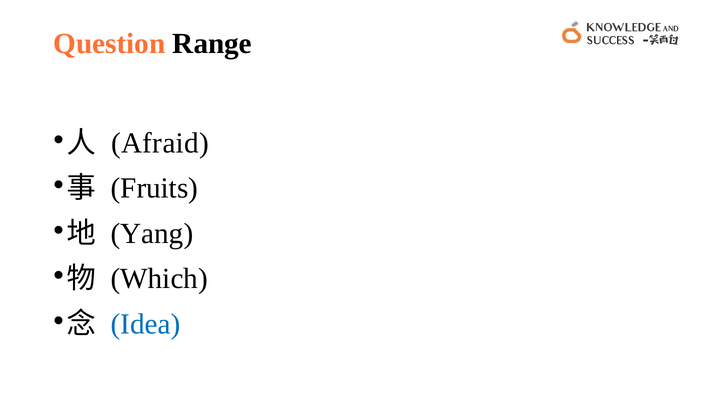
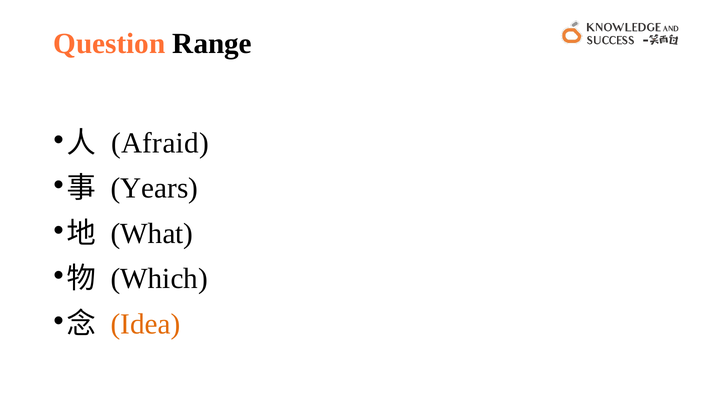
Fruits: Fruits -> Years
Yang: Yang -> What
Idea colour: blue -> orange
